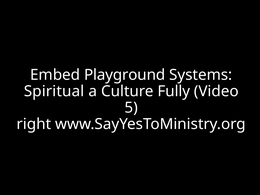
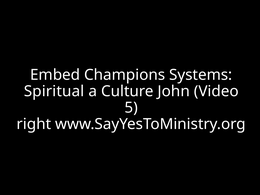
Playground: Playground -> Champions
Fully: Fully -> John
